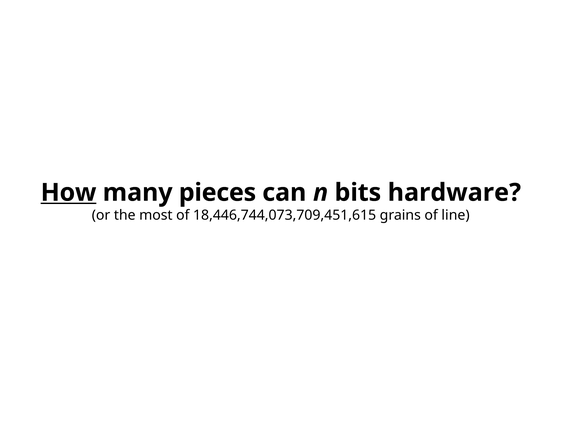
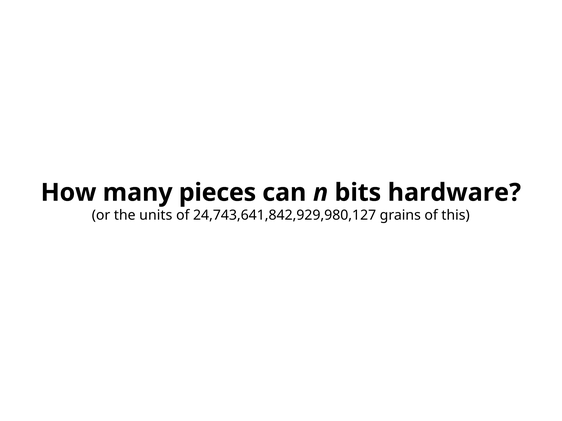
How underline: present -> none
most: most -> units
18,446,744,073,709,451,615: 18,446,744,073,709,451,615 -> 24,743,641,842,929,980,127
line: line -> this
